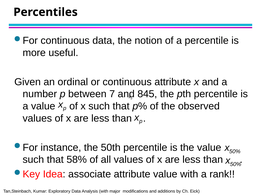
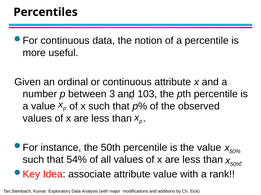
7: 7 -> 3
845: 845 -> 103
58%: 58% -> 54%
